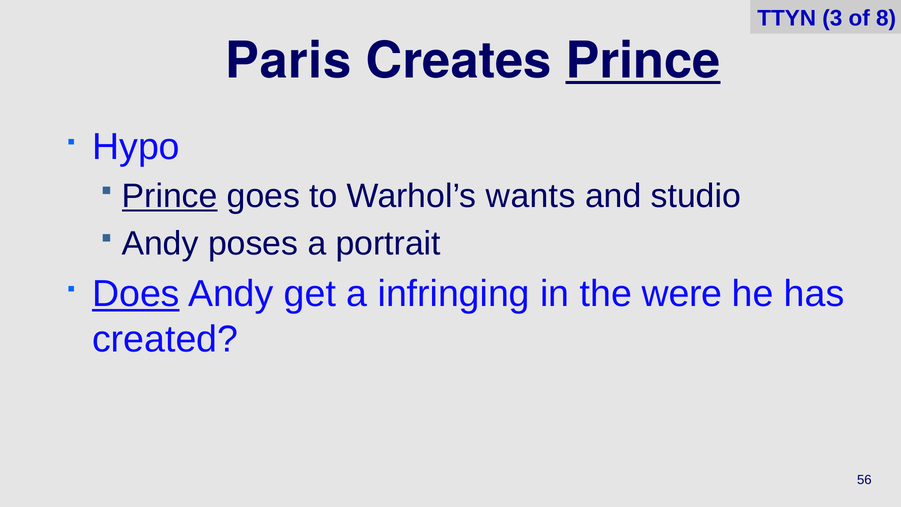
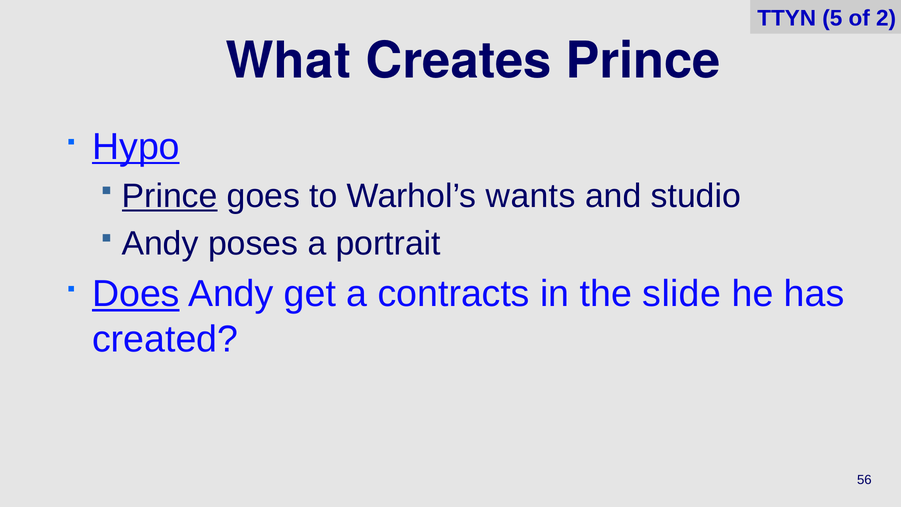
3: 3 -> 5
8: 8 -> 2
Paris: Paris -> What
Prince at (643, 61) underline: present -> none
Hypo underline: none -> present
infringing: infringing -> contracts
were: were -> slide
